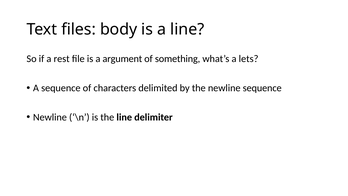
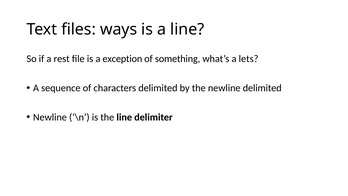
body: body -> ways
argument: argument -> exception
newline sequence: sequence -> delimited
